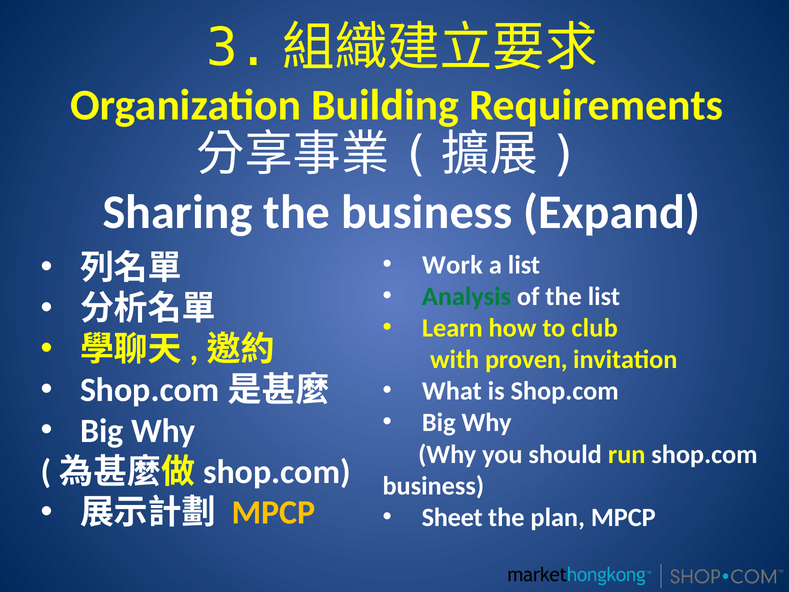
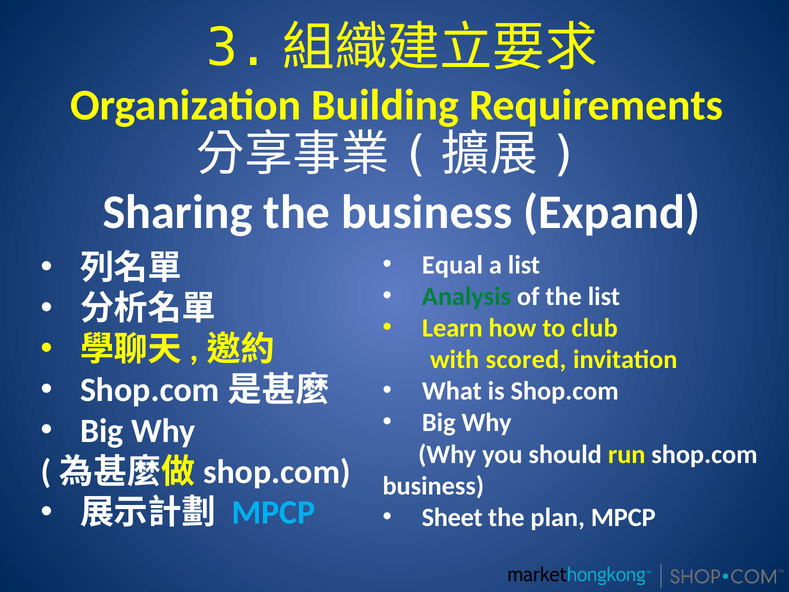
Work: Work -> Equal
proven: proven -> scored
MPCP at (273, 512) colour: yellow -> light blue
